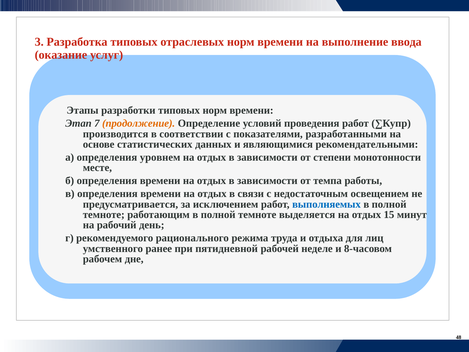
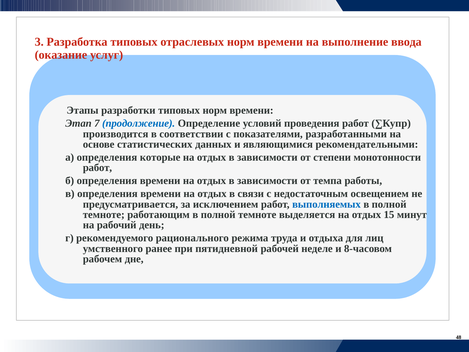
продолжение colour: orange -> blue
уровнем: уровнем -> которые
месте at (97, 168): месте -> работ
